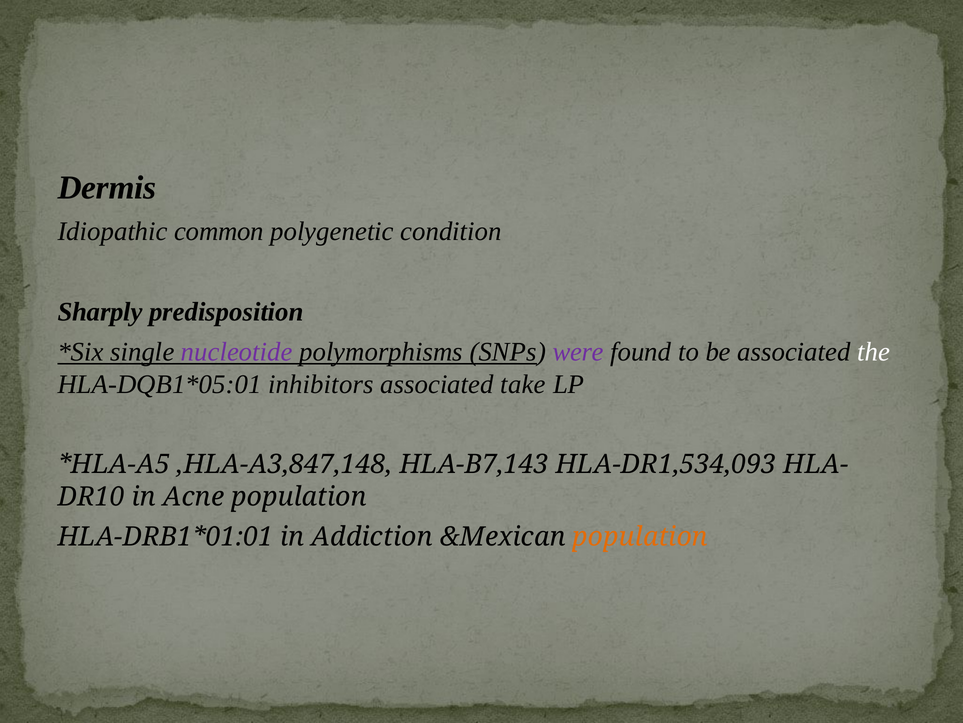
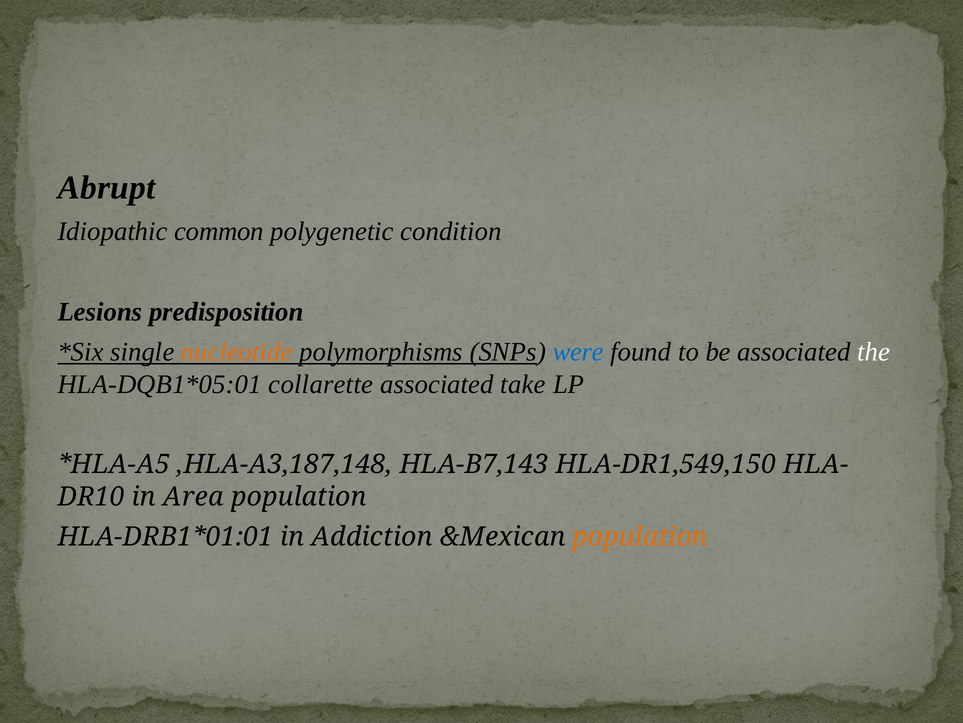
Dermis: Dermis -> Abrupt
Sharply: Sharply -> Lesions
nucleotide colour: purple -> orange
were colour: purple -> blue
inhibitors: inhibitors -> collarette
,HLA-A3,847,148: ,HLA-A3,847,148 -> ,HLA-A3,187,148
HLA-DR1,534,093: HLA-DR1,534,093 -> HLA-DR1,549,150
Acne: Acne -> Area
